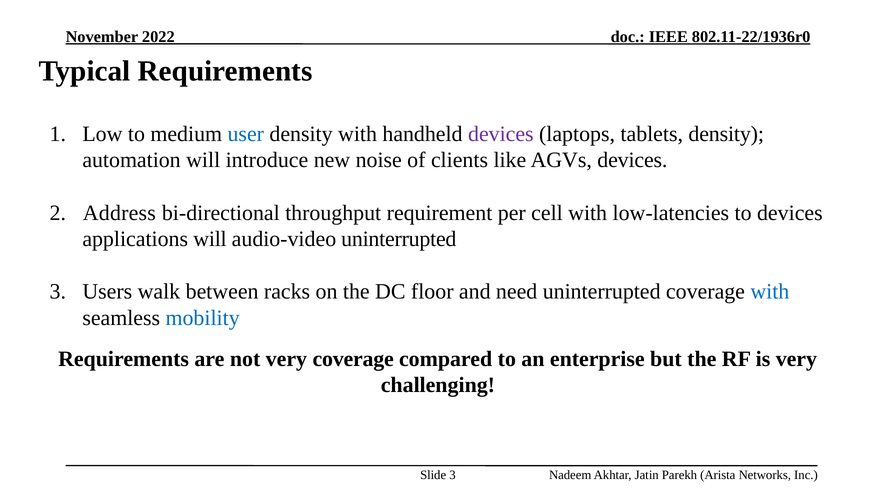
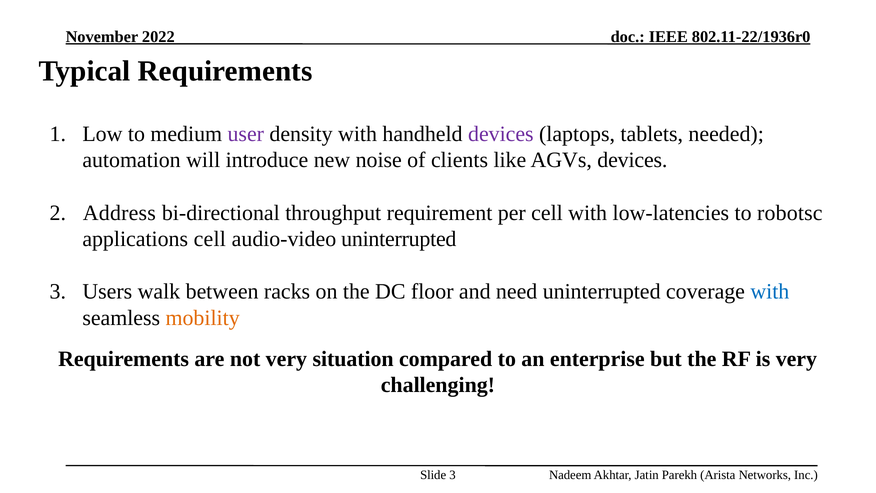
user colour: blue -> purple
tablets density: density -> needed
to devices: devices -> robotsc
applications will: will -> cell
mobility colour: blue -> orange
very coverage: coverage -> situation
